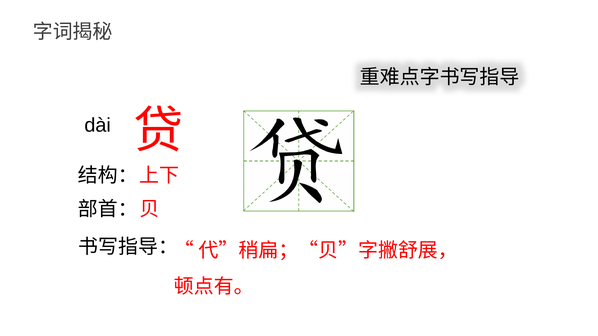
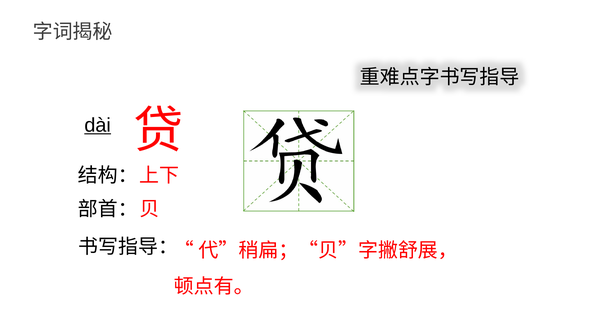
dài underline: none -> present
